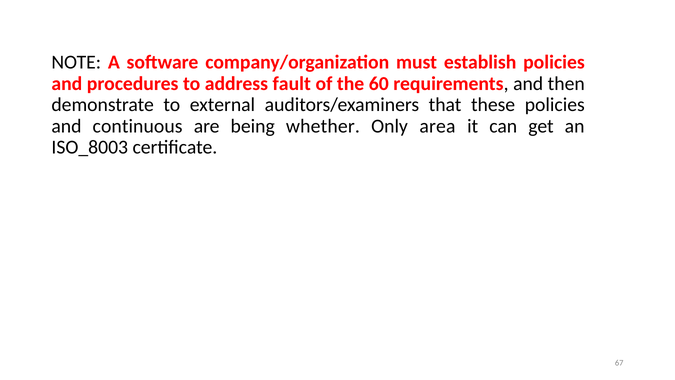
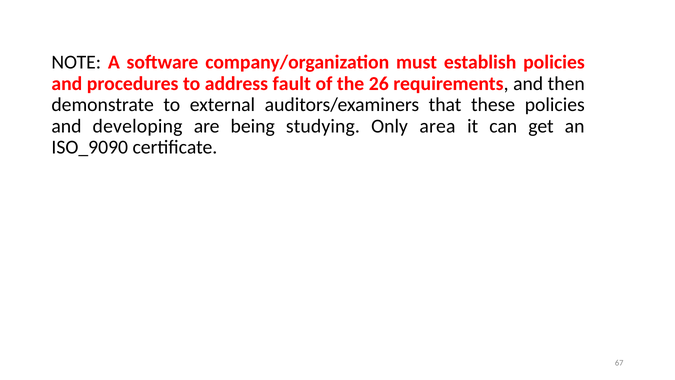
60: 60 -> 26
continuous: continuous -> developing
whether: whether -> studying
ISO_8003: ISO_8003 -> ISO_9090
